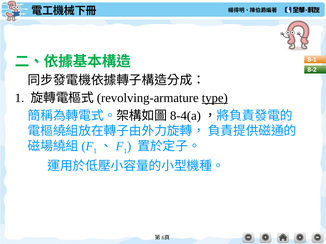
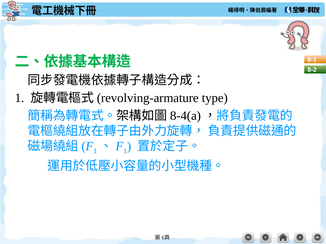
type underline: present -> none
